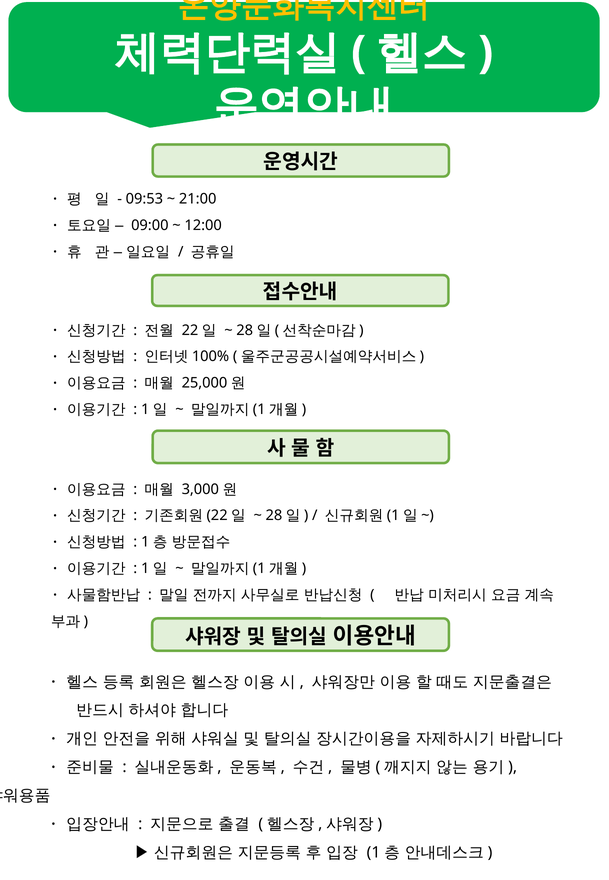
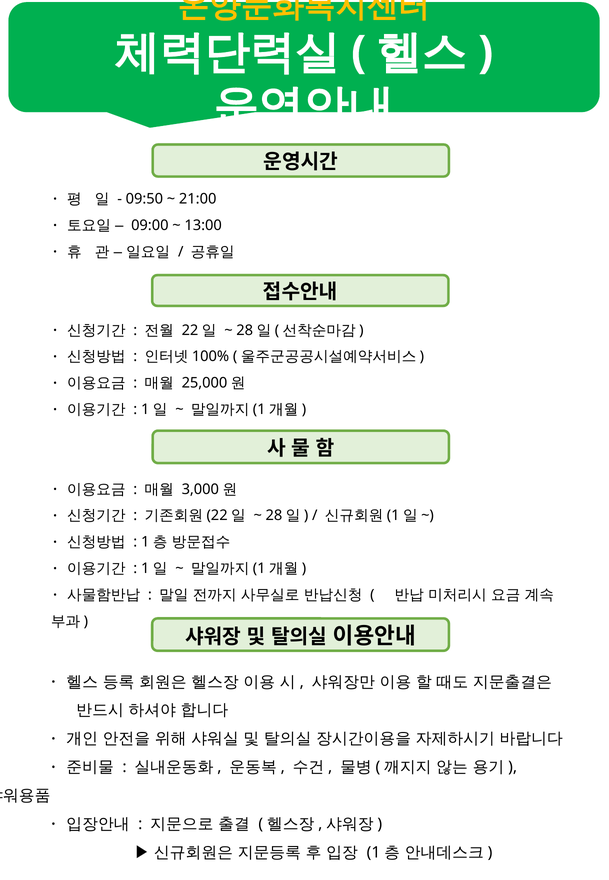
09:53: 09:53 -> 09:50
12:00: 12:00 -> 13:00
